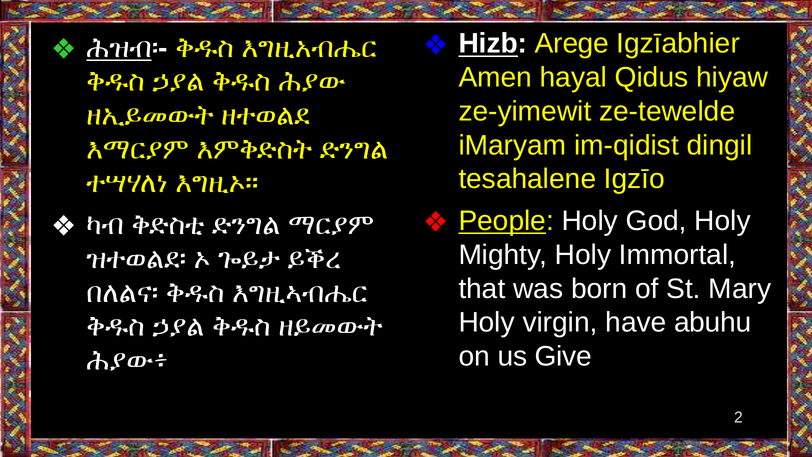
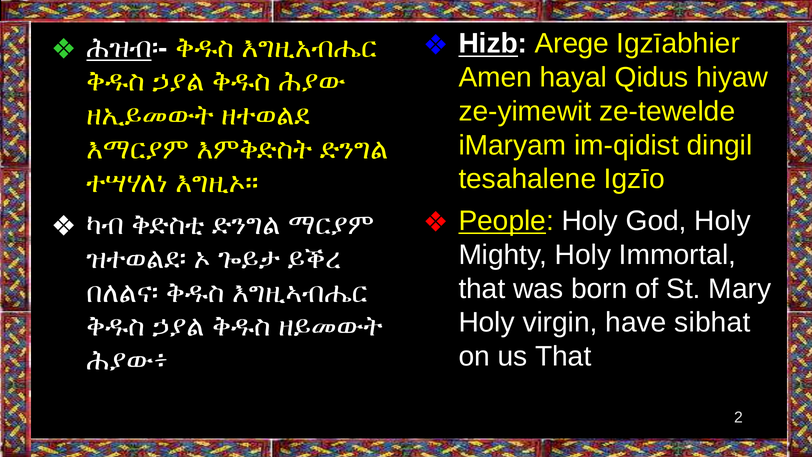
abuhu: abuhu -> sibhat
us Give: Give -> That
